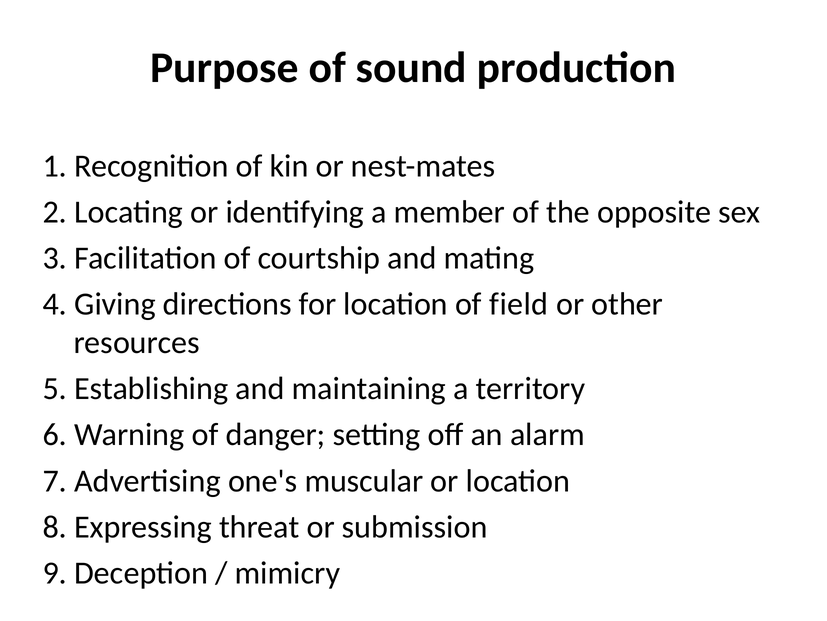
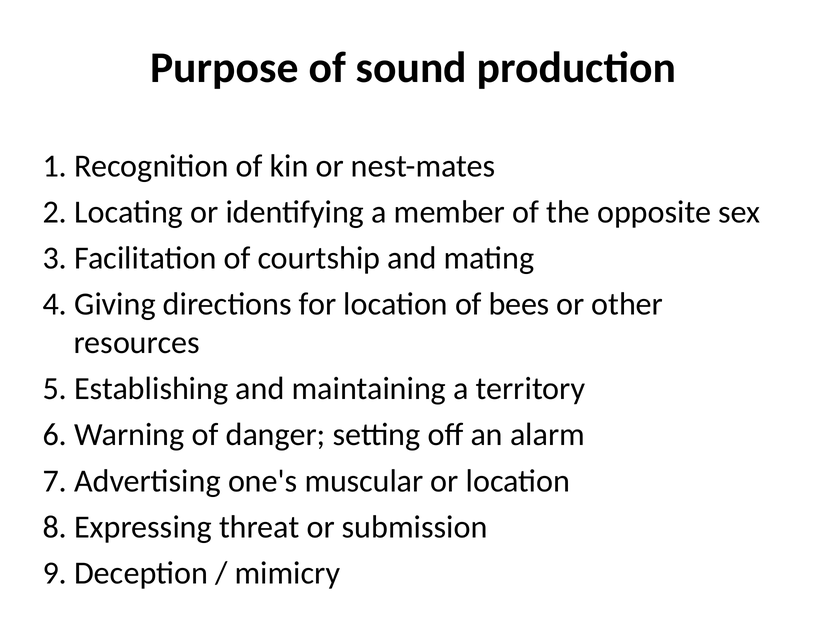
field: field -> bees
